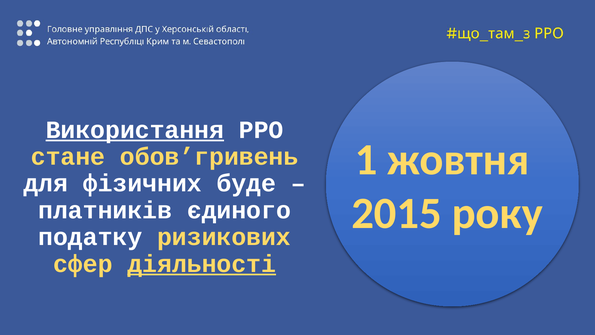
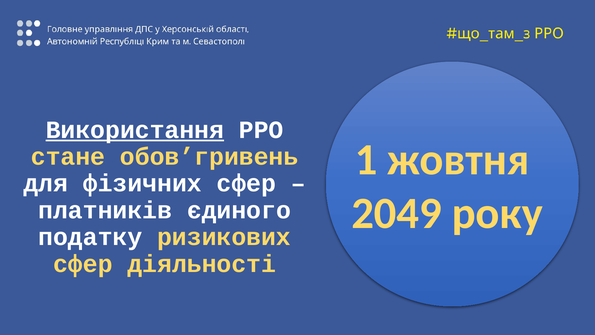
фізичних буде: буде -> сфер
2015: 2015 -> 2049
діяльності underline: present -> none
